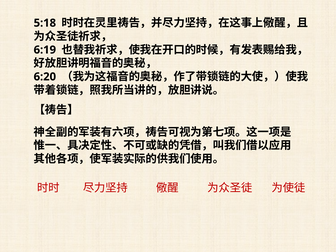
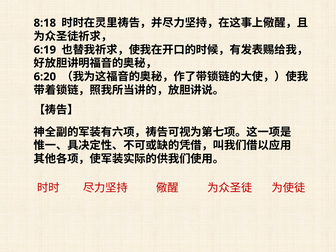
5:18: 5:18 -> 8:18
